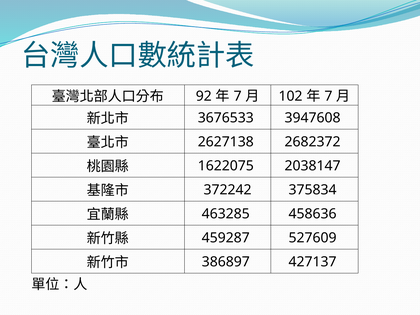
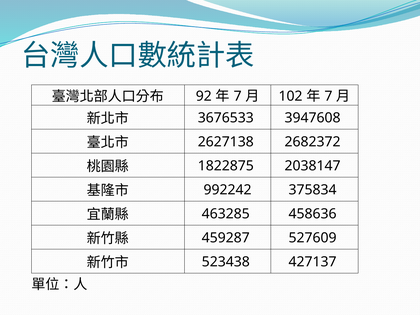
1622075: 1622075 -> 1822875
372242: 372242 -> 992242
386897: 386897 -> 523438
